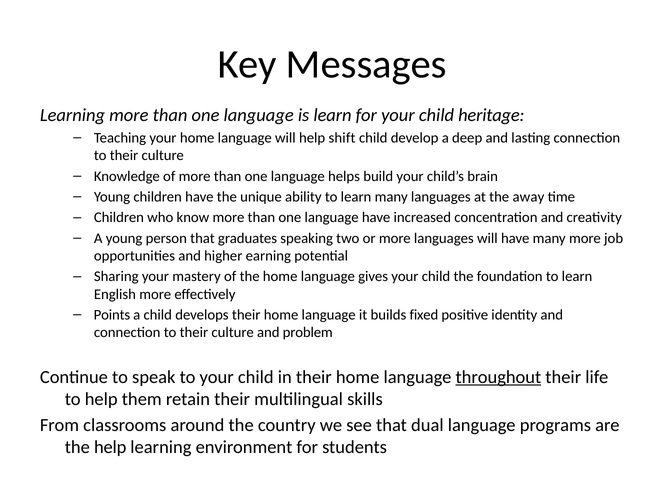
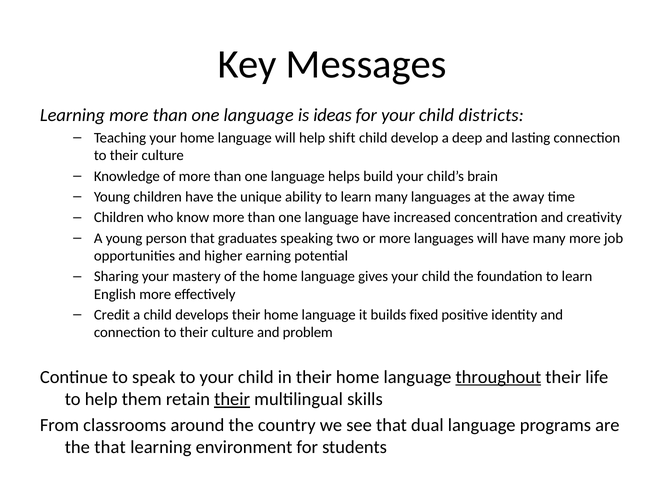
is learn: learn -> ideas
heritage: heritage -> districts
Points: Points -> Credit
their at (232, 400) underline: none -> present
the help: help -> that
